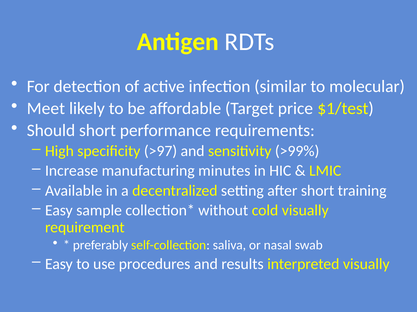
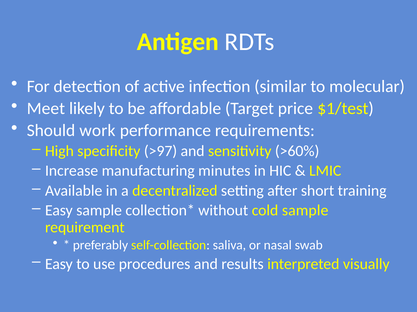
Should short: short -> work
>99%: >99% -> >60%
cold visually: visually -> sample
